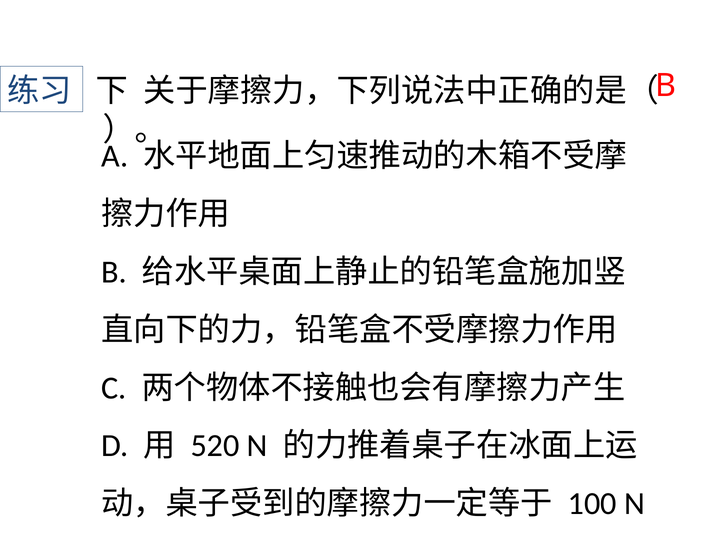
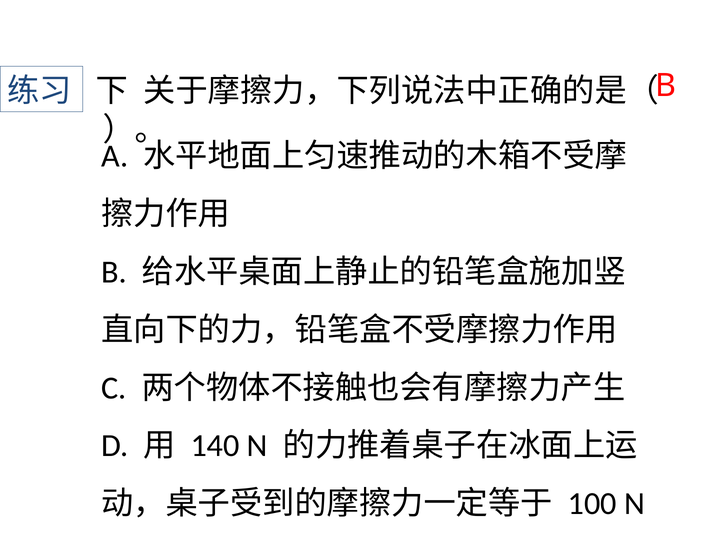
520: 520 -> 140
